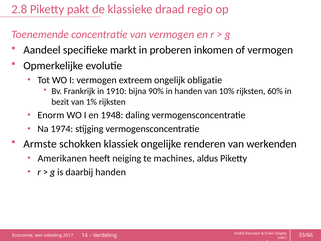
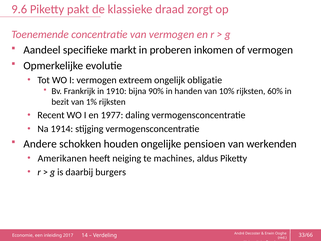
2.8: 2.8 -> 9.6
regio: regio -> zorgt
Enorm: Enorm -> Recent
1948: 1948 -> 1977
1974: 1974 -> 1914
Armste: Armste -> Andere
klassiek: klassiek -> houden
renderen: renderen -> pensioen
daarbij handen: handen -> burgers
